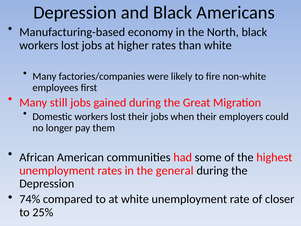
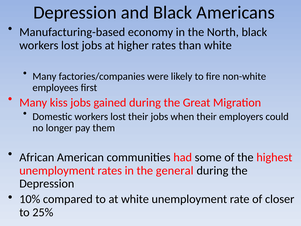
still: still -> kiss
74%: 74% -> 10%
